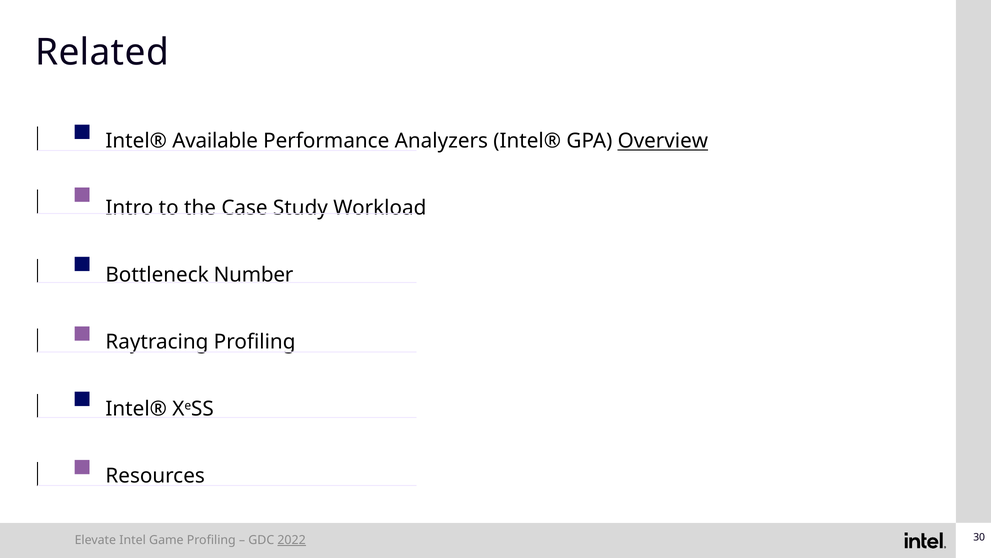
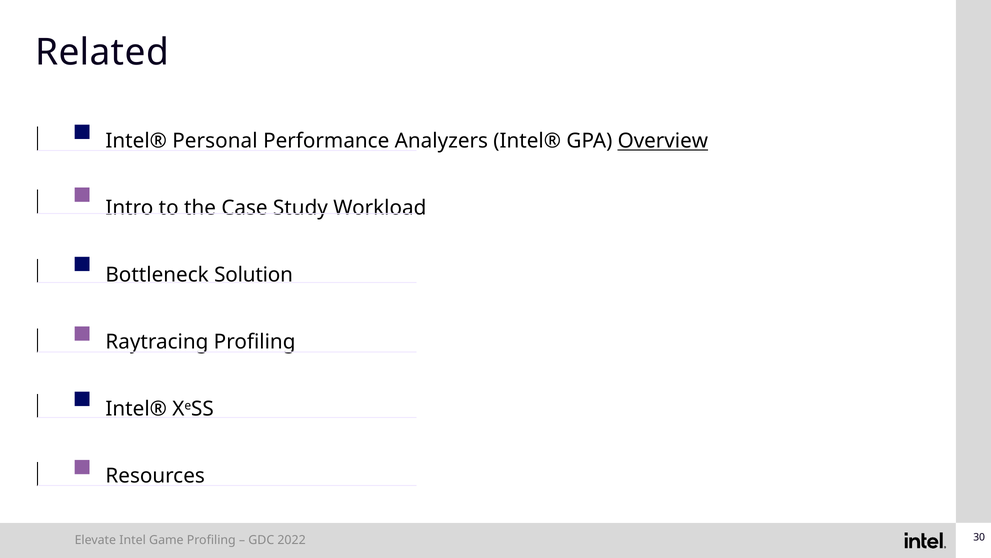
Available: Available -> Personal
Number: Number -> Solution
2022 underline: present -> none
